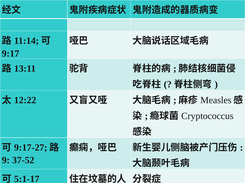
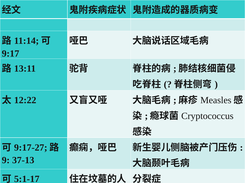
37-52: 37-52 -> 37-13
